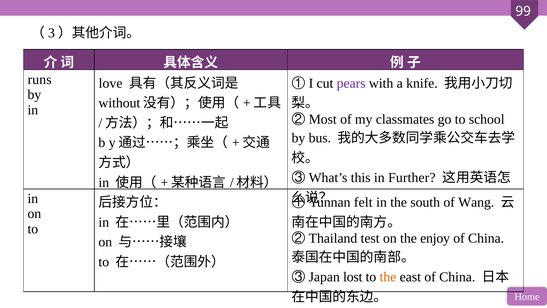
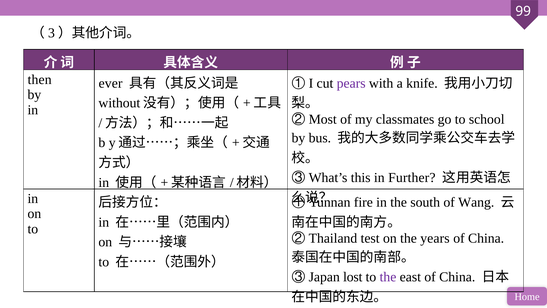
runs: runs -> then
love: love -> ever
felt: felt -> fire
enjoy: enjoy -> years
the at (388, 277) colour: orange -> purple
